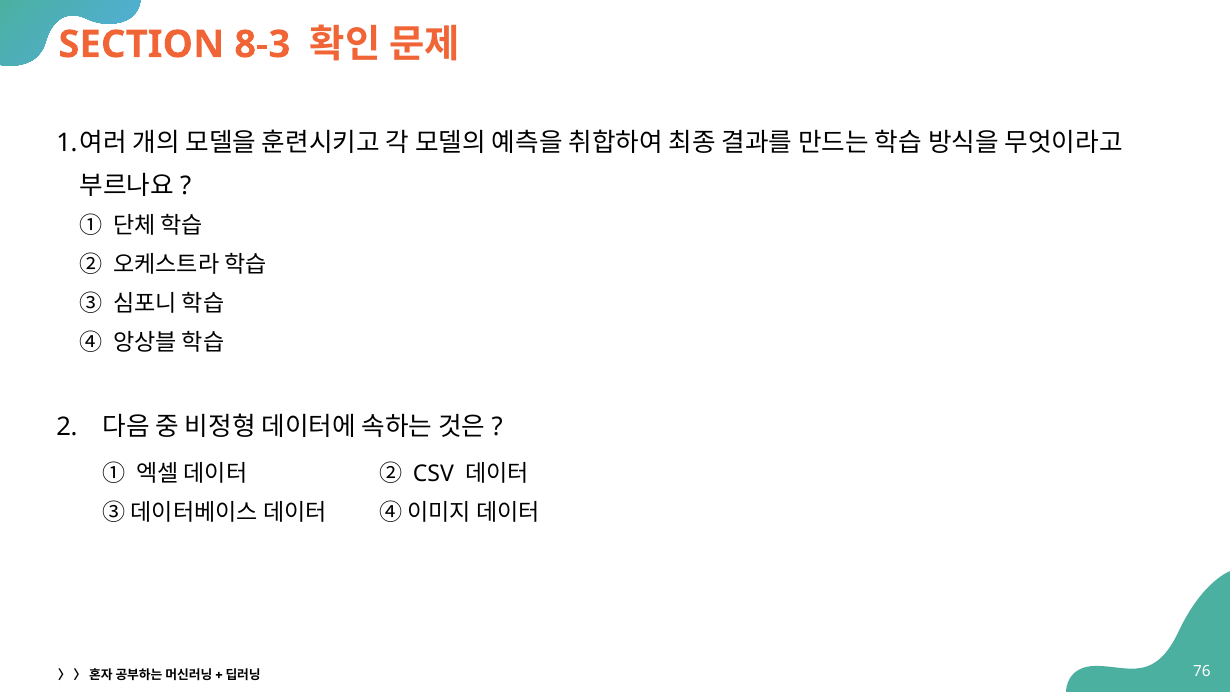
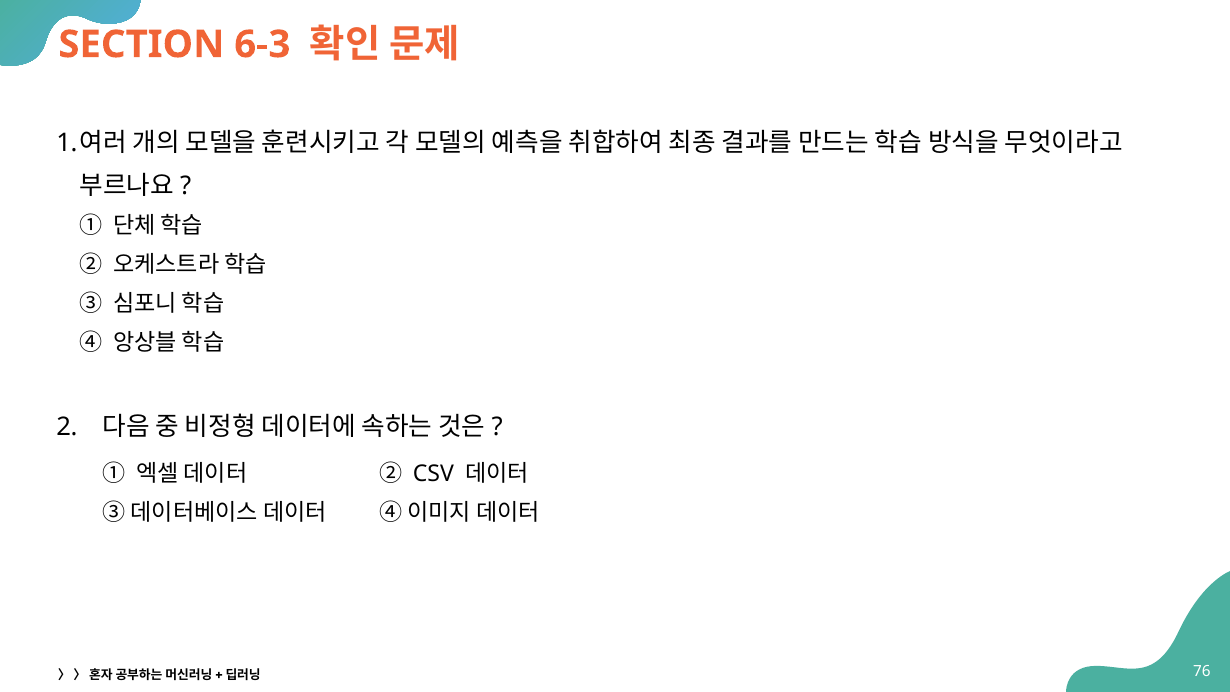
8-3: 8-3 -> 6-3
